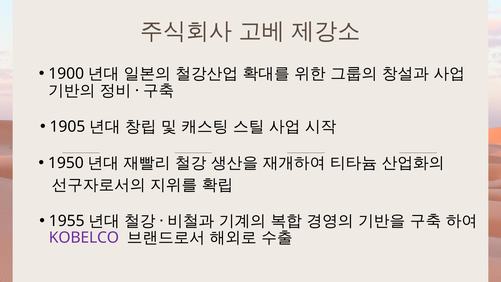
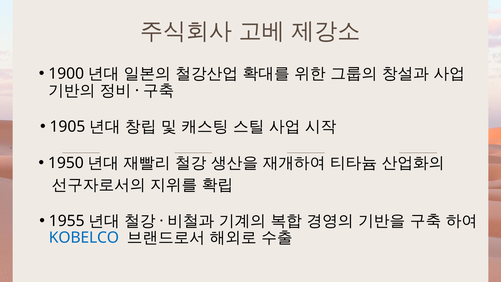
KOBELCO colour: purple -> blue
